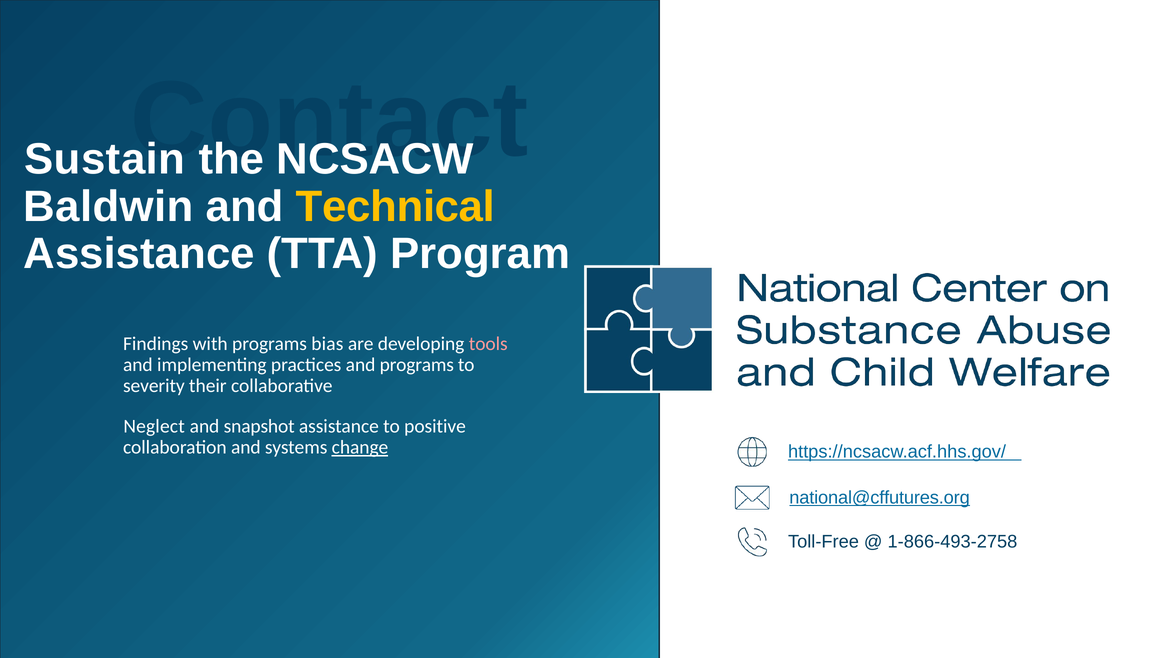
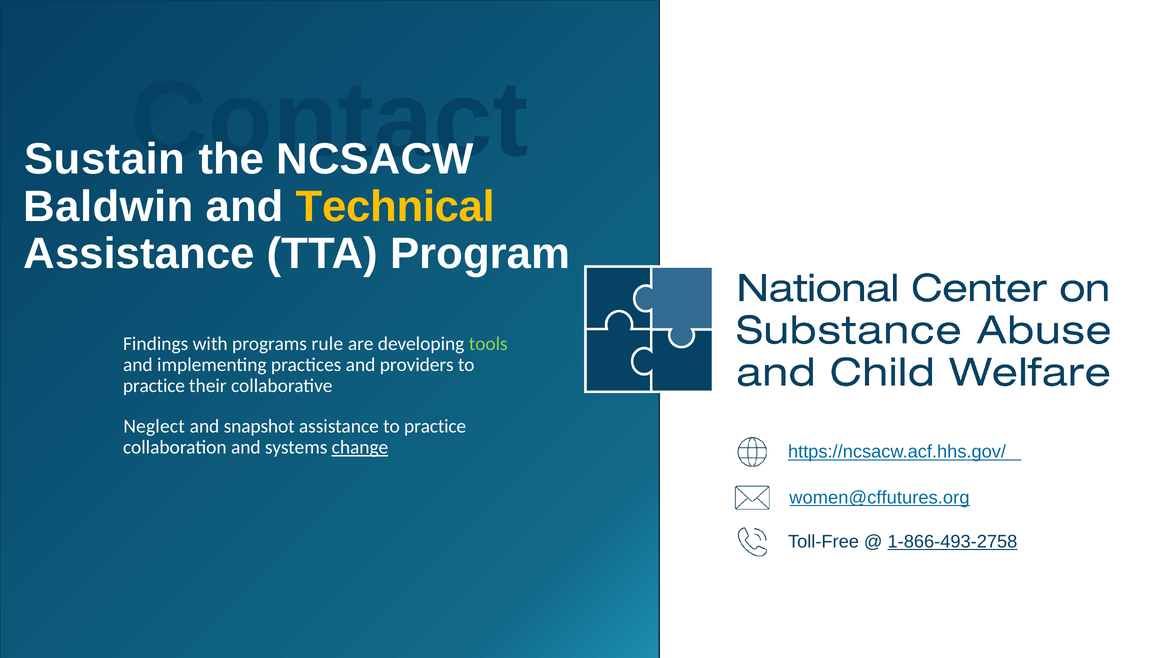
bias: bias -> rule
tools colour: pink -> light green
and programs: programs -> providers
severity at (154, 386): severity -> practice
assistance to positive: positive -> practice
national@cffutures.org: national@cffutures.org -> women@cffutures.org
1-866-493-2758 underline: none -> present
